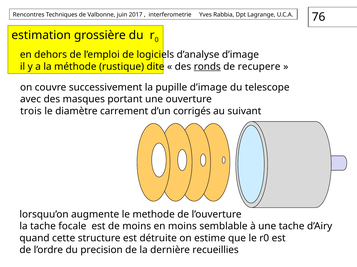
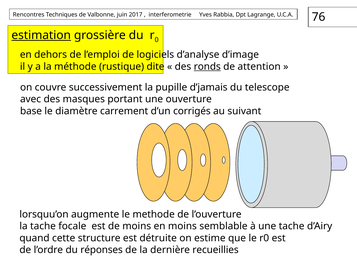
estimation underline: none -> present
recupere: recupere -> attention
pupille d’image: d’image -> d’jamais
trois: trois -> base
precision: precision -> réponses
